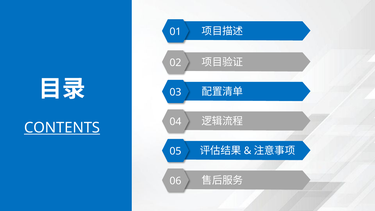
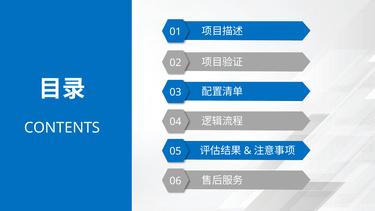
CONTENTS underline: present -> none
